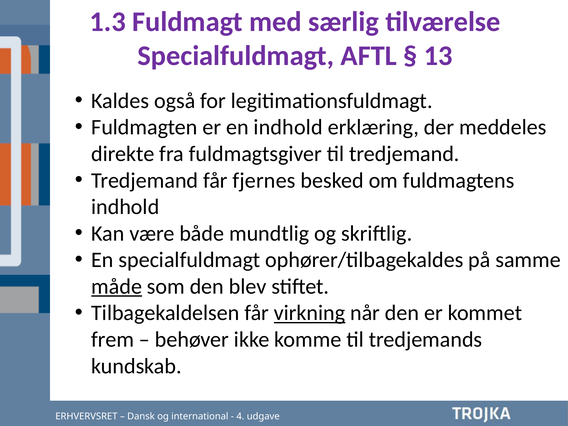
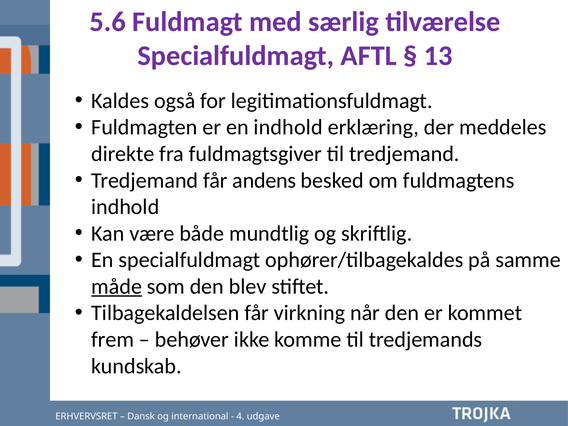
1.3: 1.3 -> 5.6
fjernes: fjernes -> andens
virkning underline: present -> none
